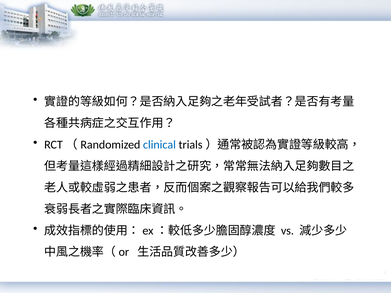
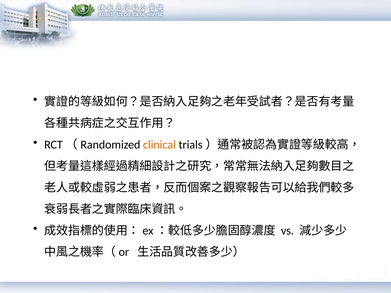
clinical colour: blue -> orange
